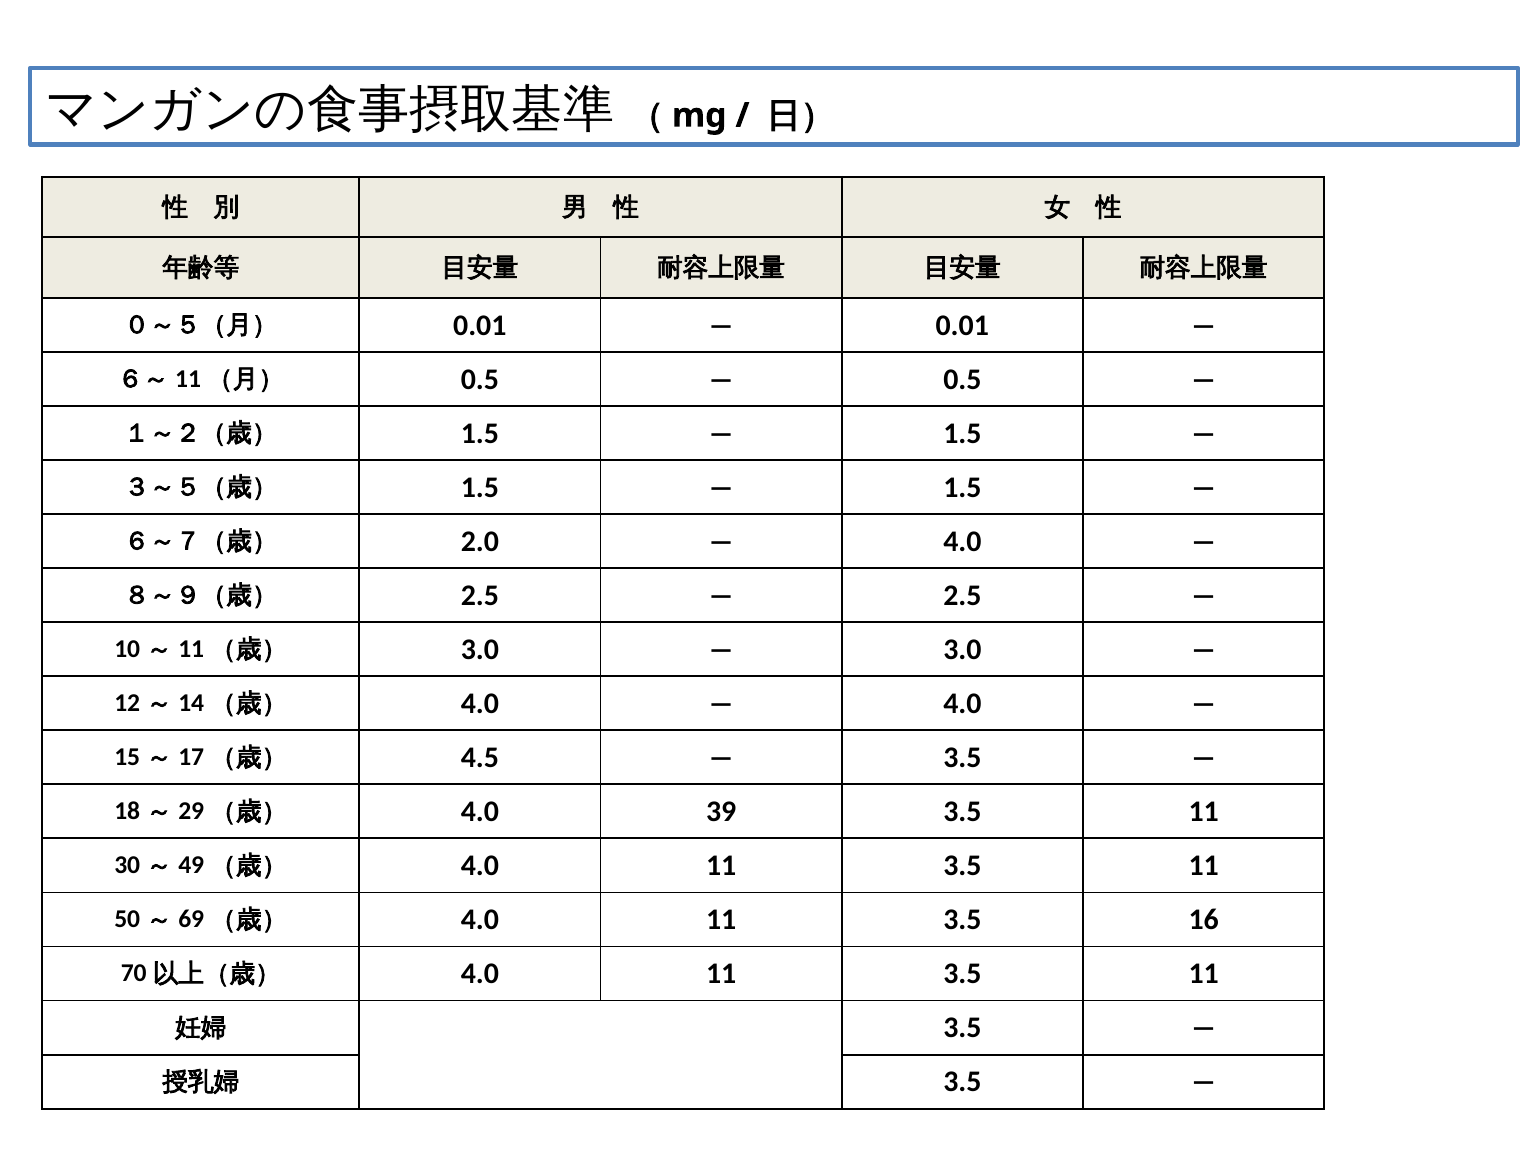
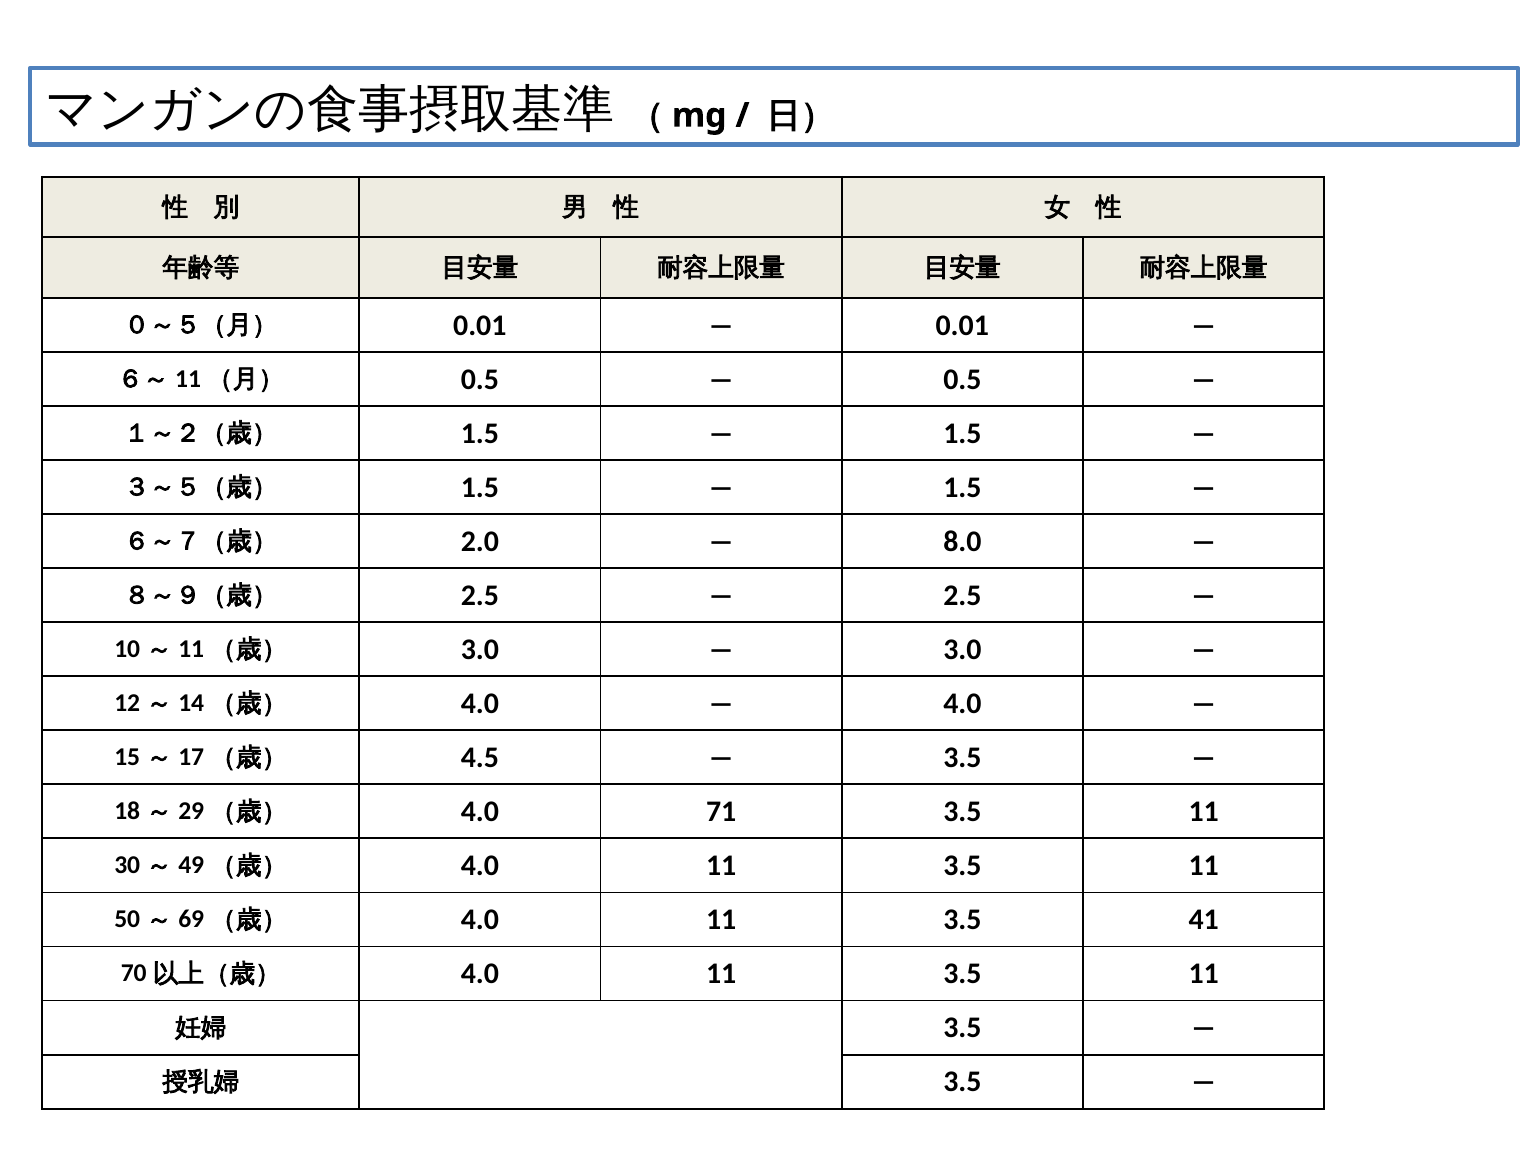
4.0 at (962, 541): 4.0 -> 8.0
39: 39 -> 71
16: 16 -> 41
